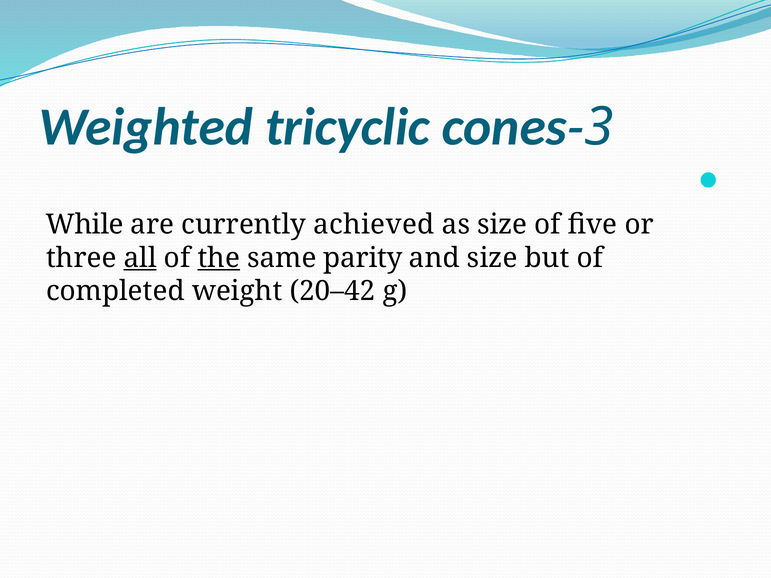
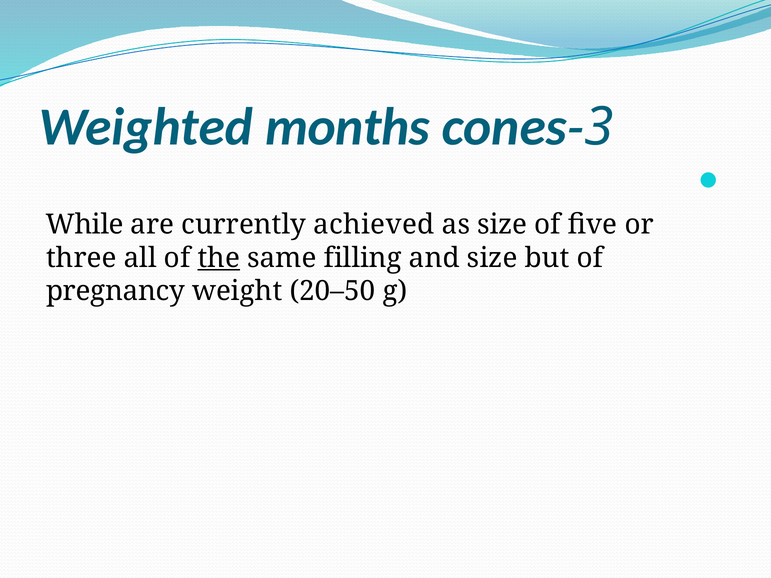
tricyclic: tricyclic -> months
all underline: present -> none
parity: parity -> filling
completed: completed -> pregnancy
20–42: 20–42 -> 20–50
